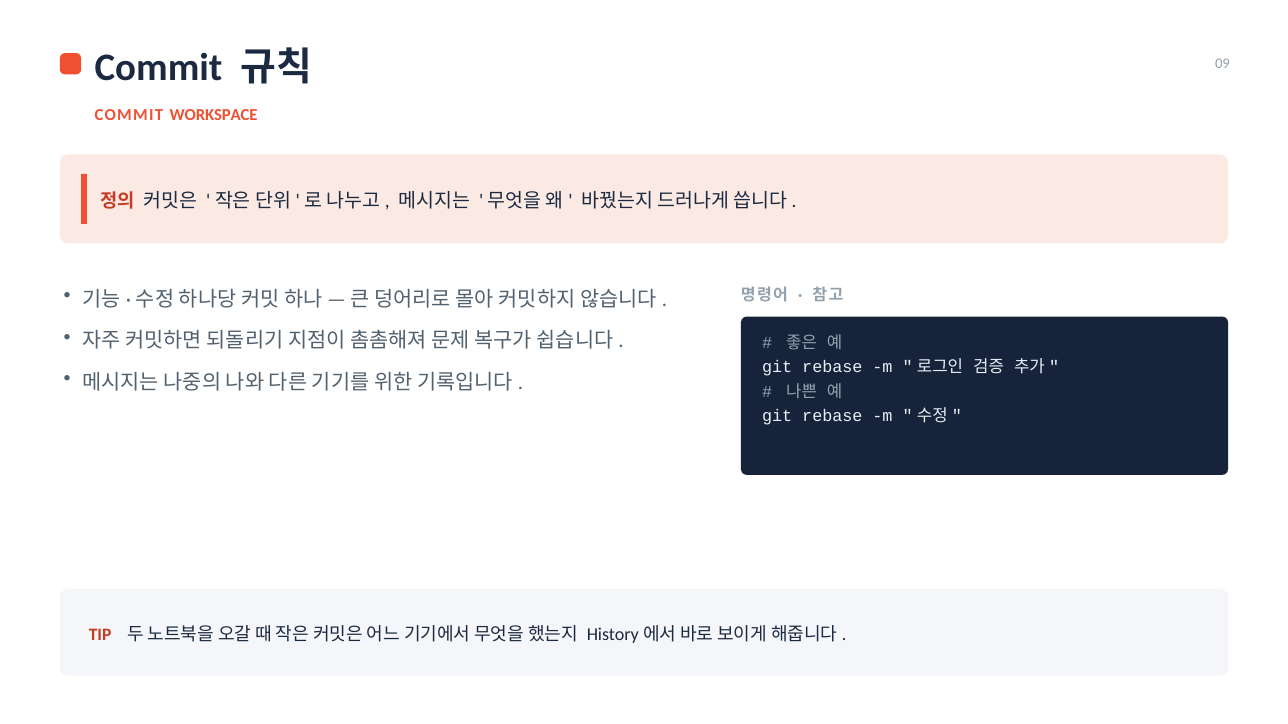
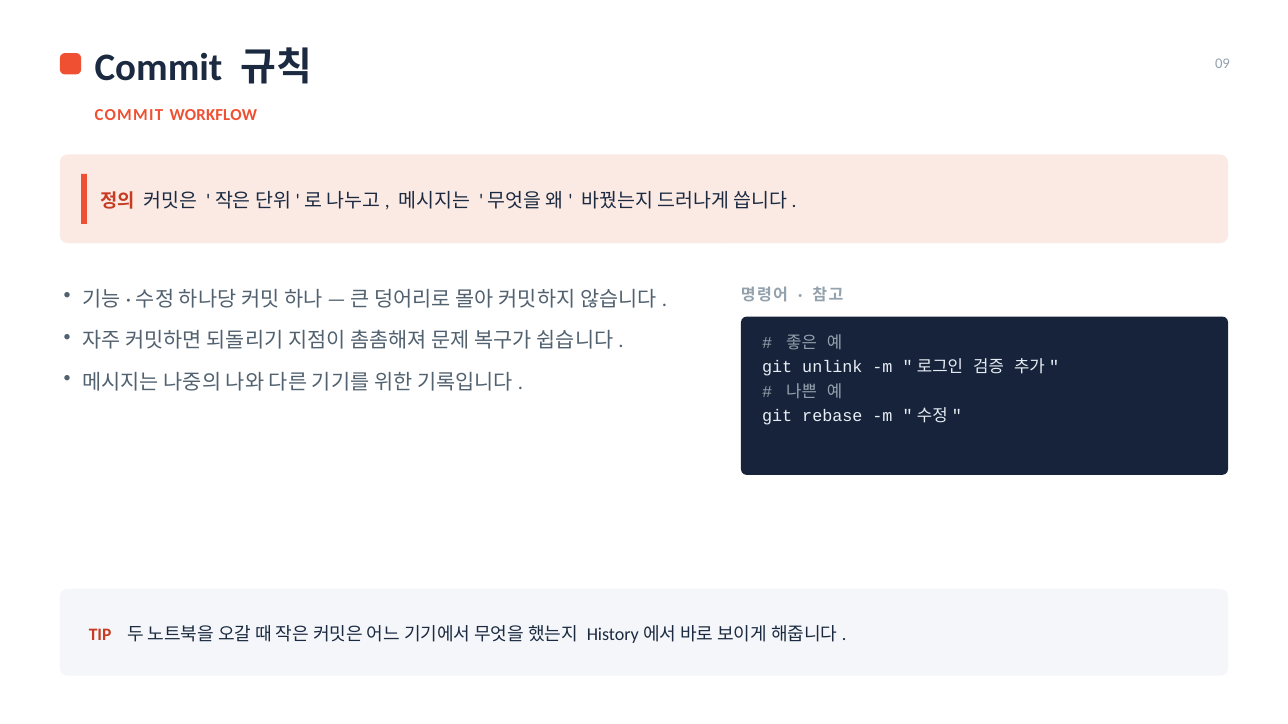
WORKSPACE: WORKSPACE -> WORKFLOW
rebase at (832, 368): rebase -> unlink
